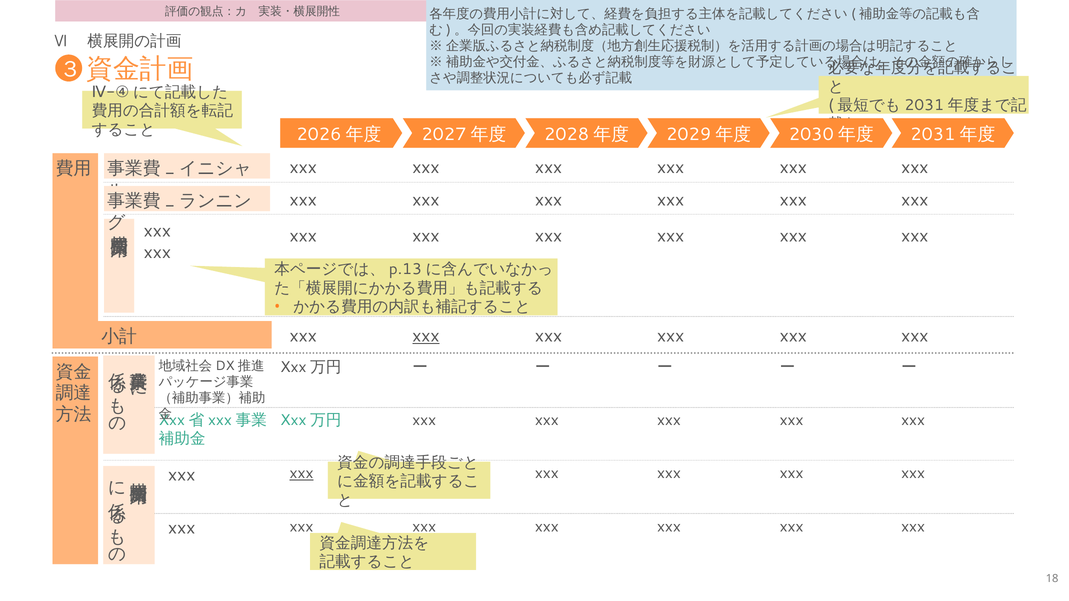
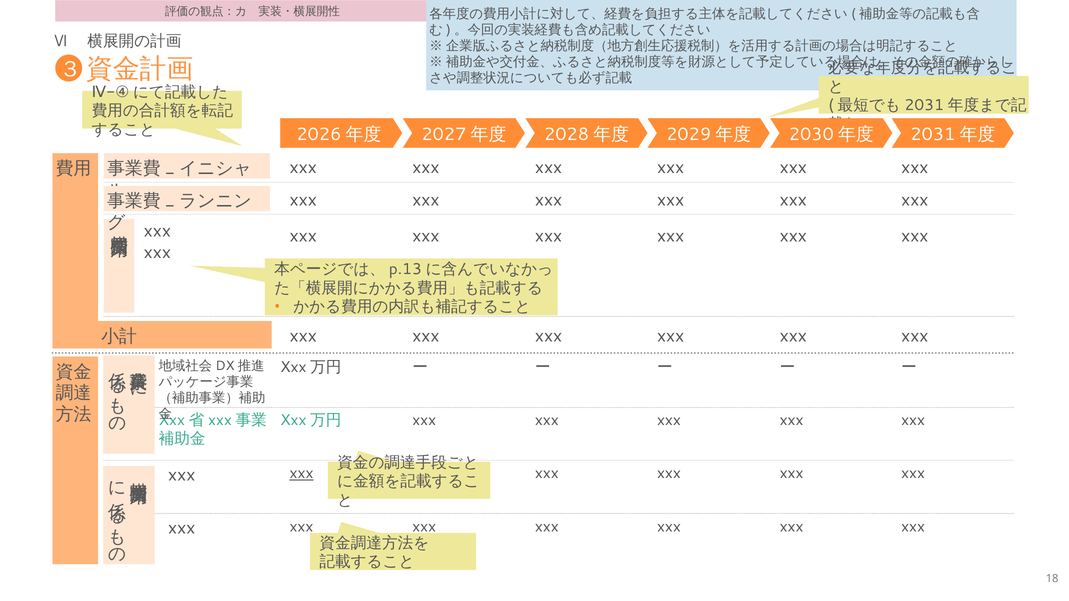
xxx at (426, 336) underline: present -> none
